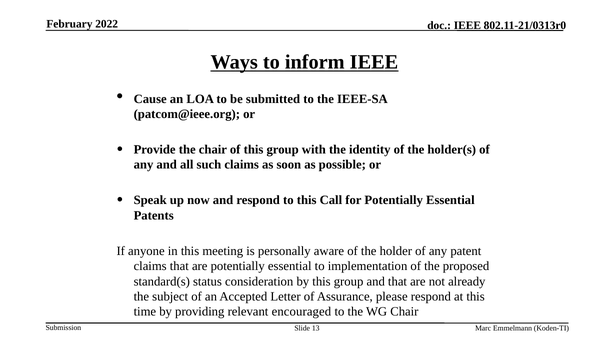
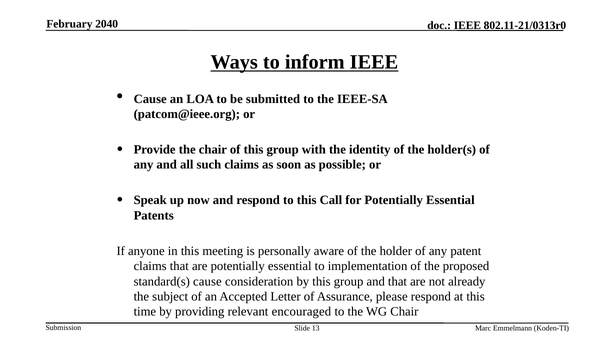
2022: 2022 -> 2040
standard(s status: status -> cause
